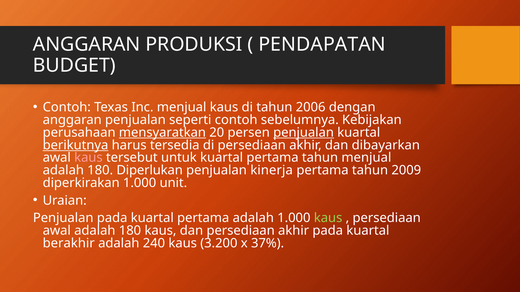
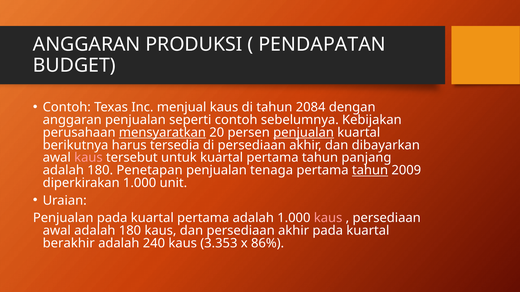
2006: 2006 -> 2084
berikutnya underline: present -> none
tahun menjual: menjual -> panjang
Diperlukan: Diperlukan -> Penetapan
kinerja: kinerja -> tenaga
tahun at (370, 171) underline: none -> present
kaus at (328, 218) colour: light green -> pink
3.200: 3.200 -> 3.353
37%: 37% -> 86%
